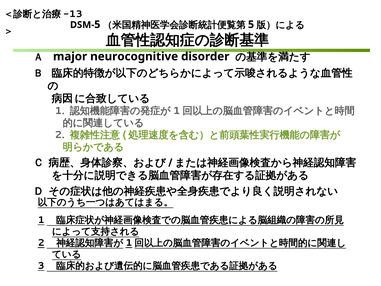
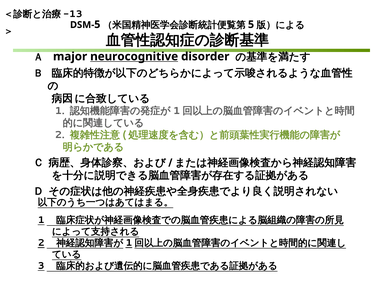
neurocognitive underline: none -> present
